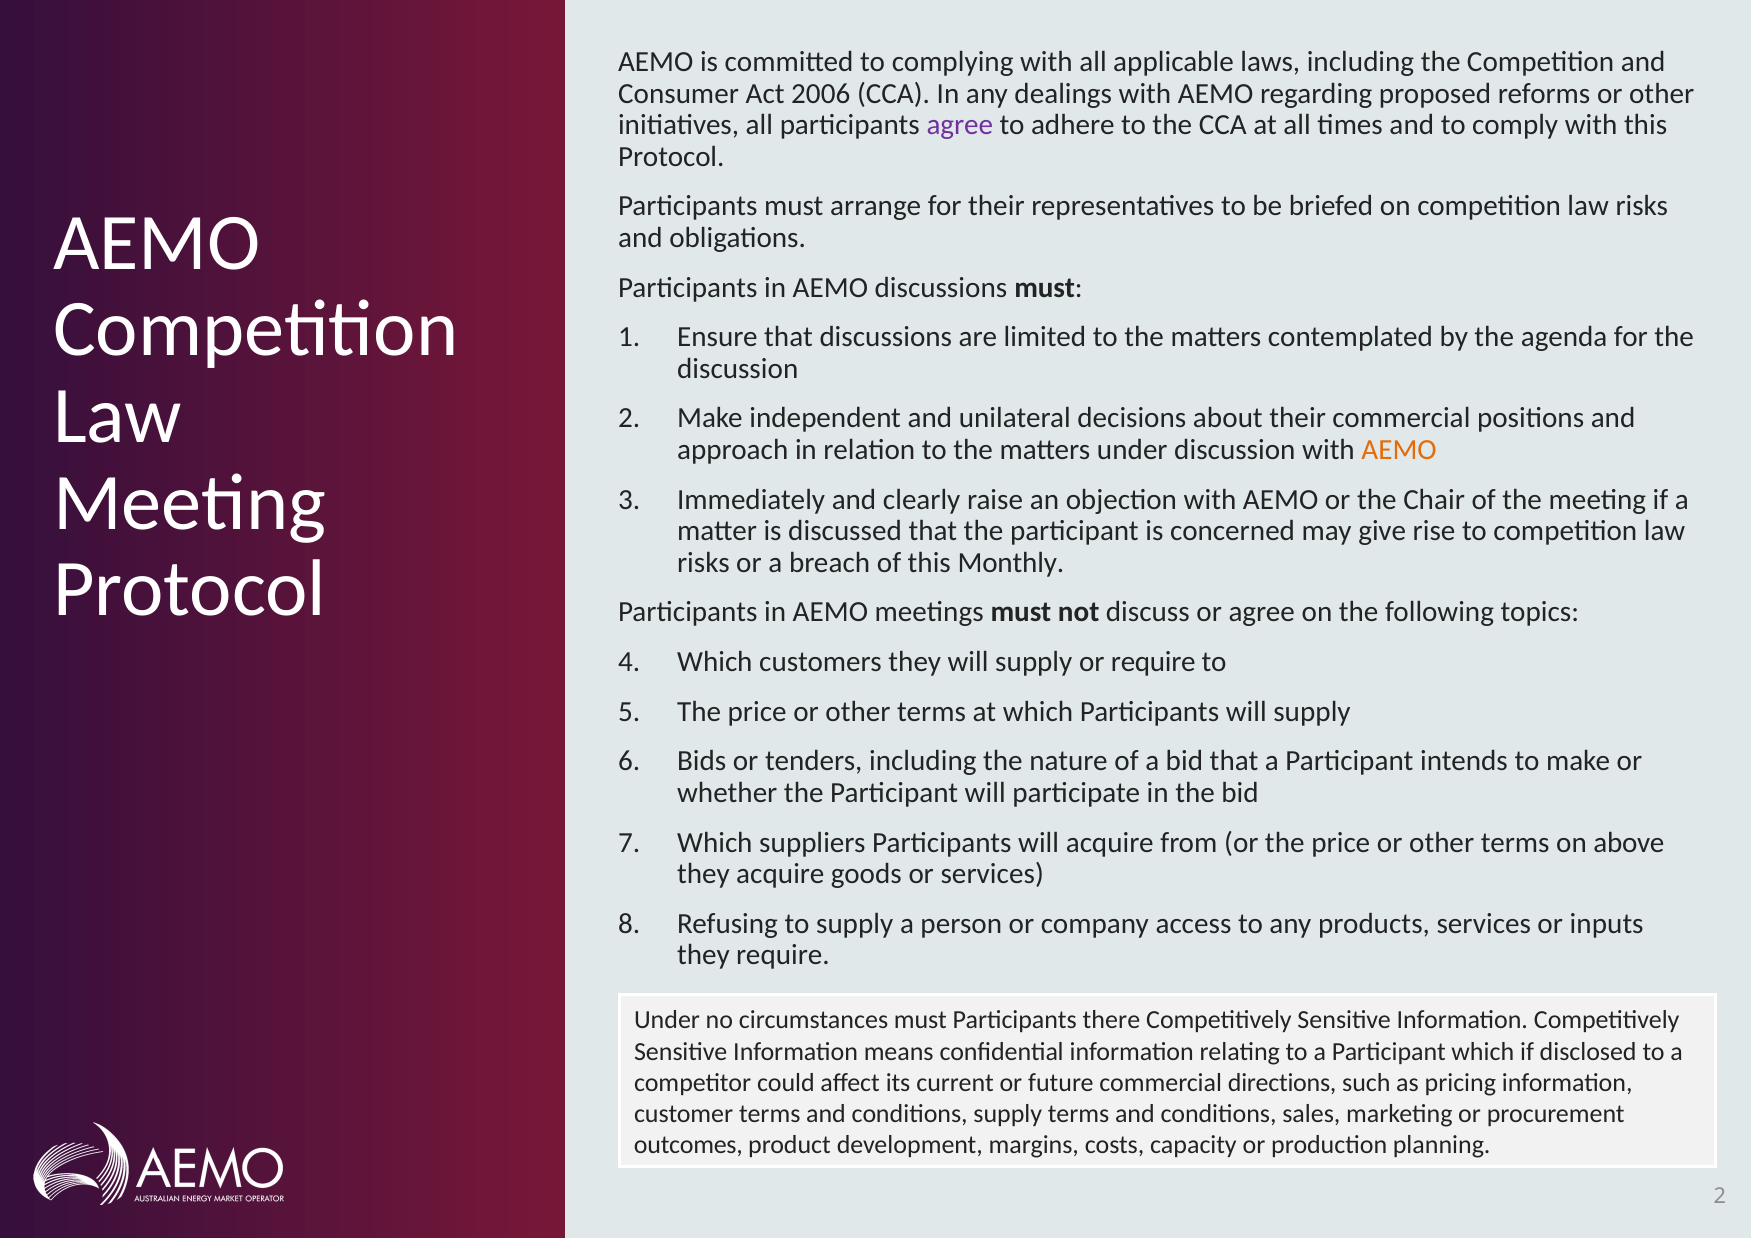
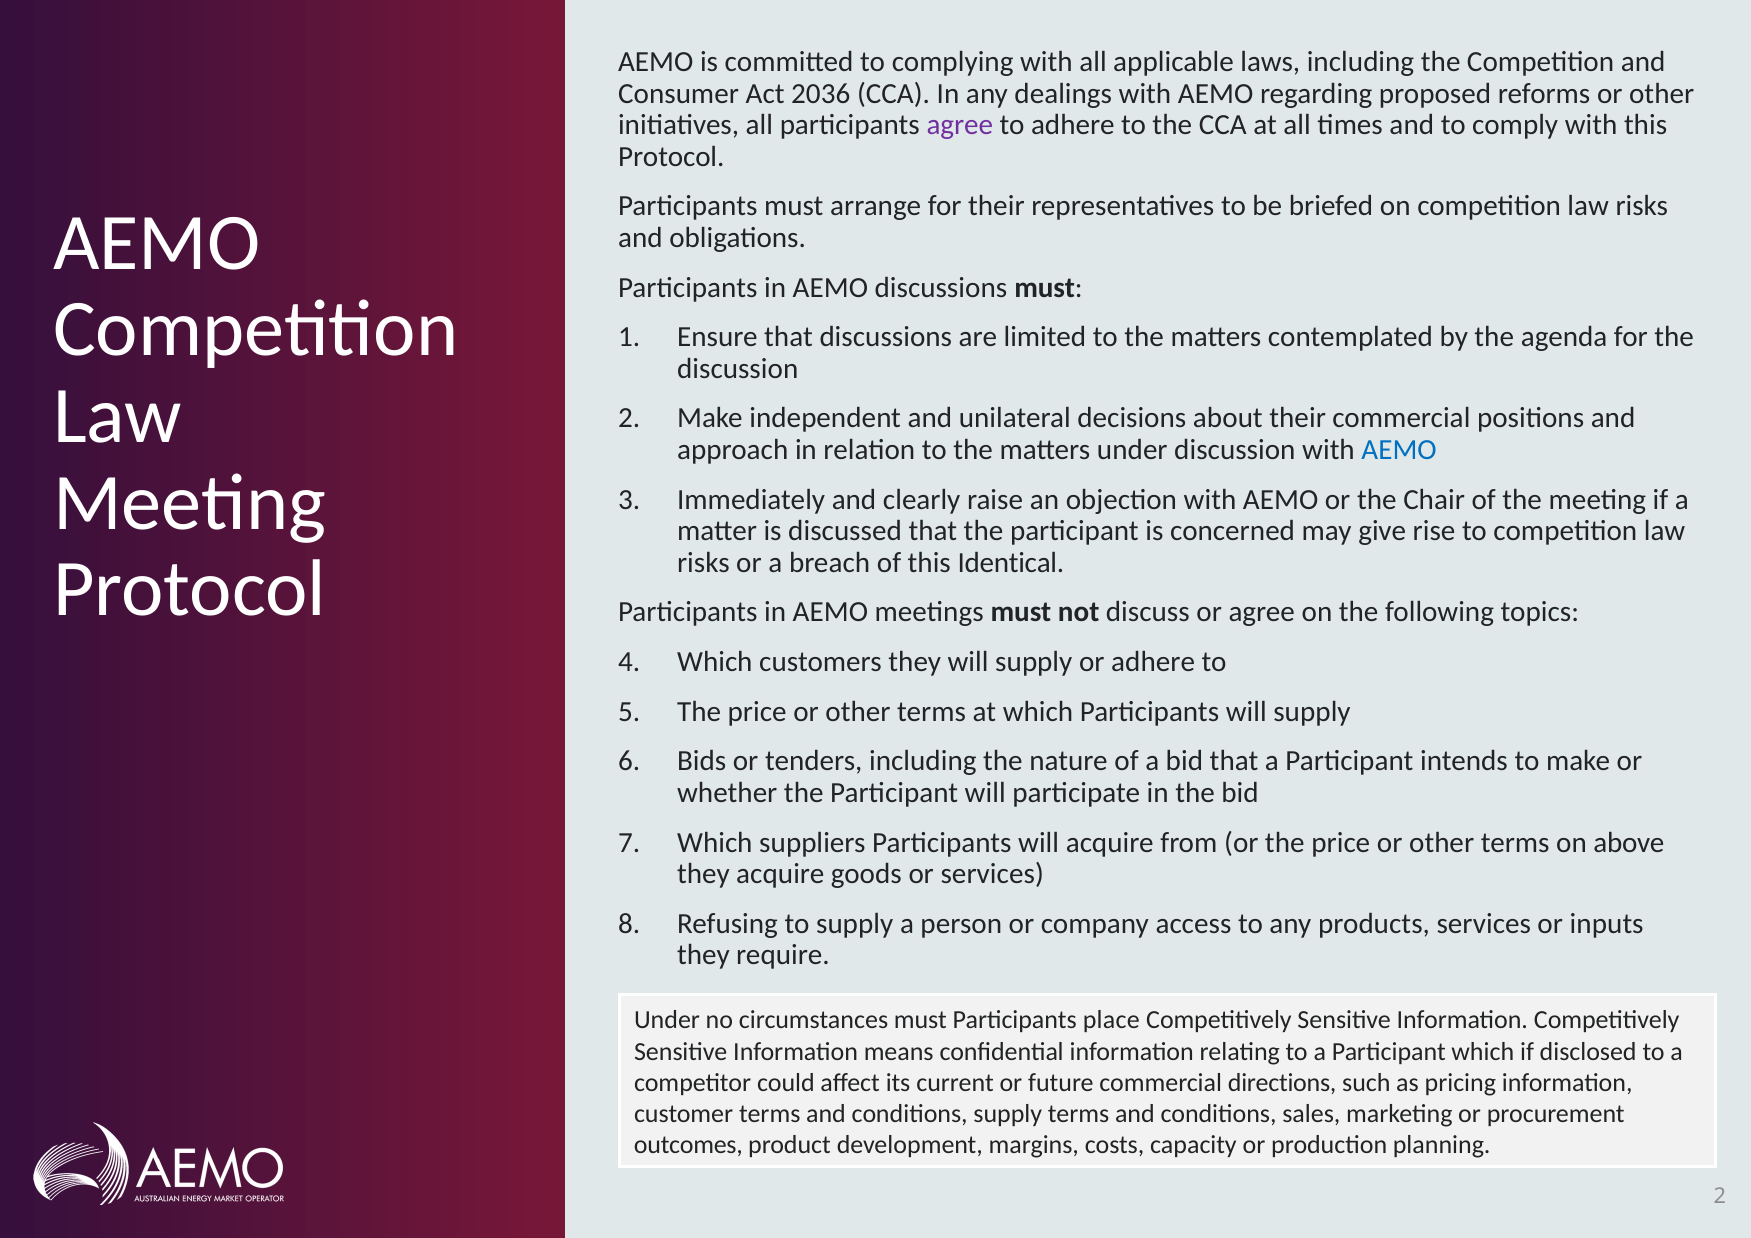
2006: 2006 -> 2036
AEMO at (1399, 450) colour: orange -> blue
Monthly: Monthly -> Identical
or require: require -> adhere
there: there -> place
